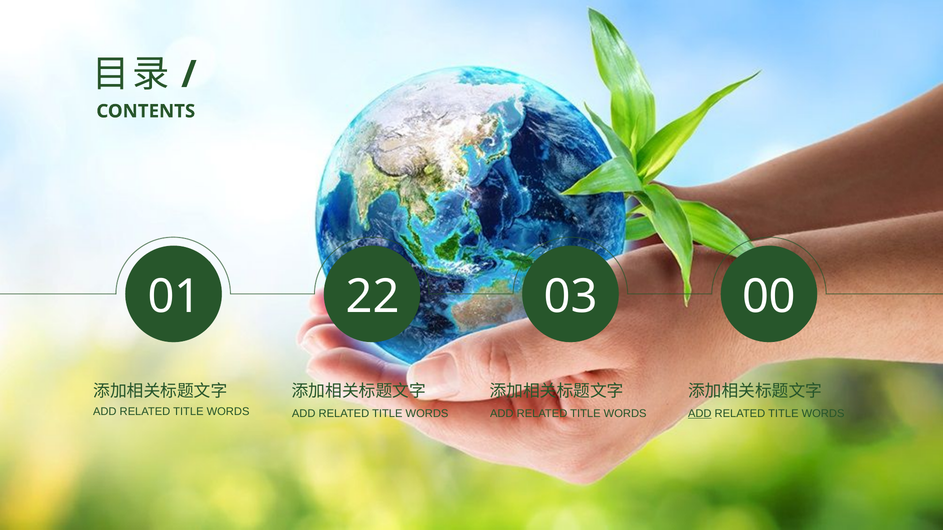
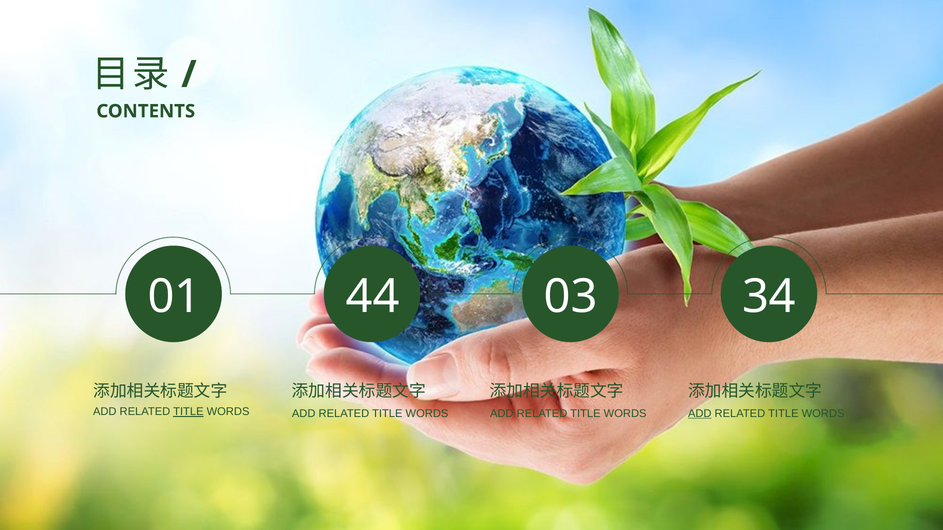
22: 22 -> 44
00: 00 -> 34
TITLE at (188, 412) underline: none -> present
